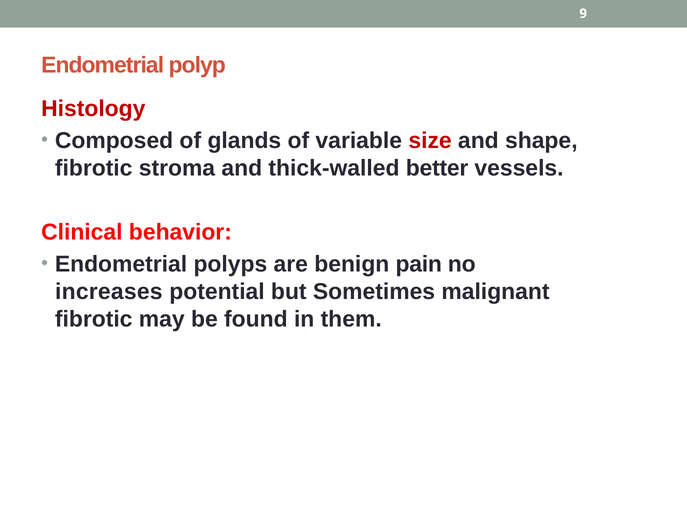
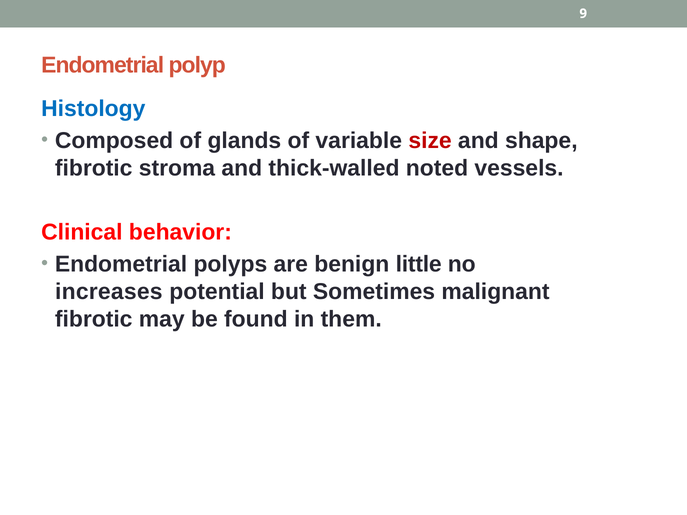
Histology colour: red -> blue
better: better -> noted
pain: pain -> little
